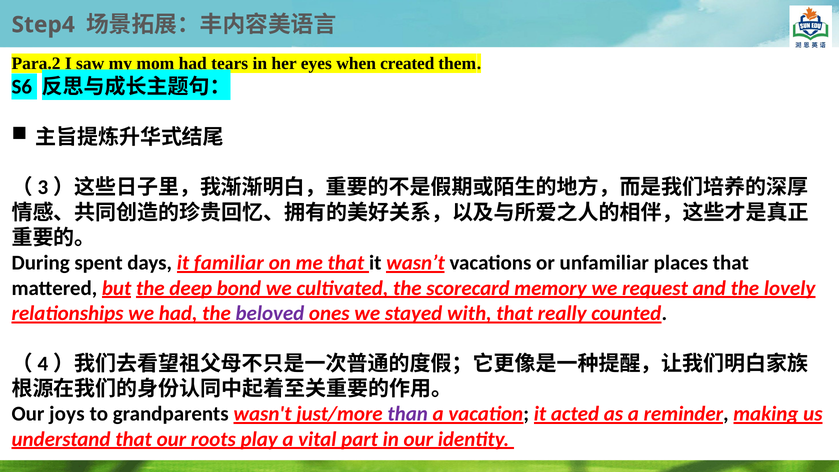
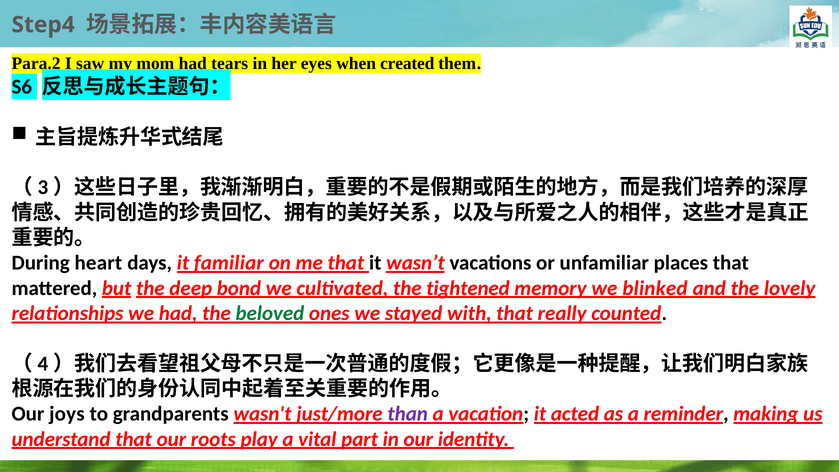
spent: spent -> heart
scorecard: scorecard -> tightened
request: request -> blinked
beloved colour: purple -> green
